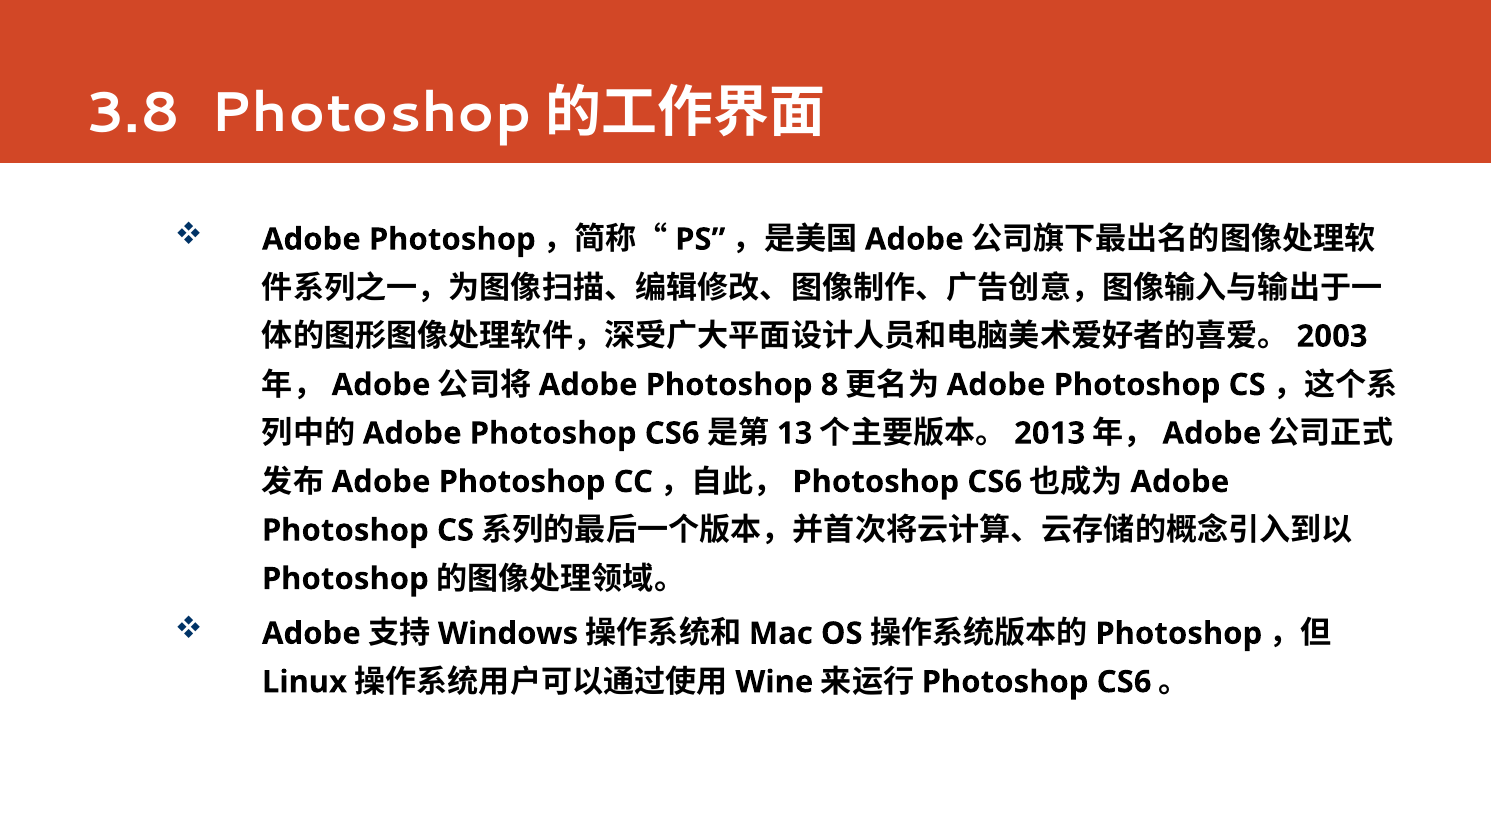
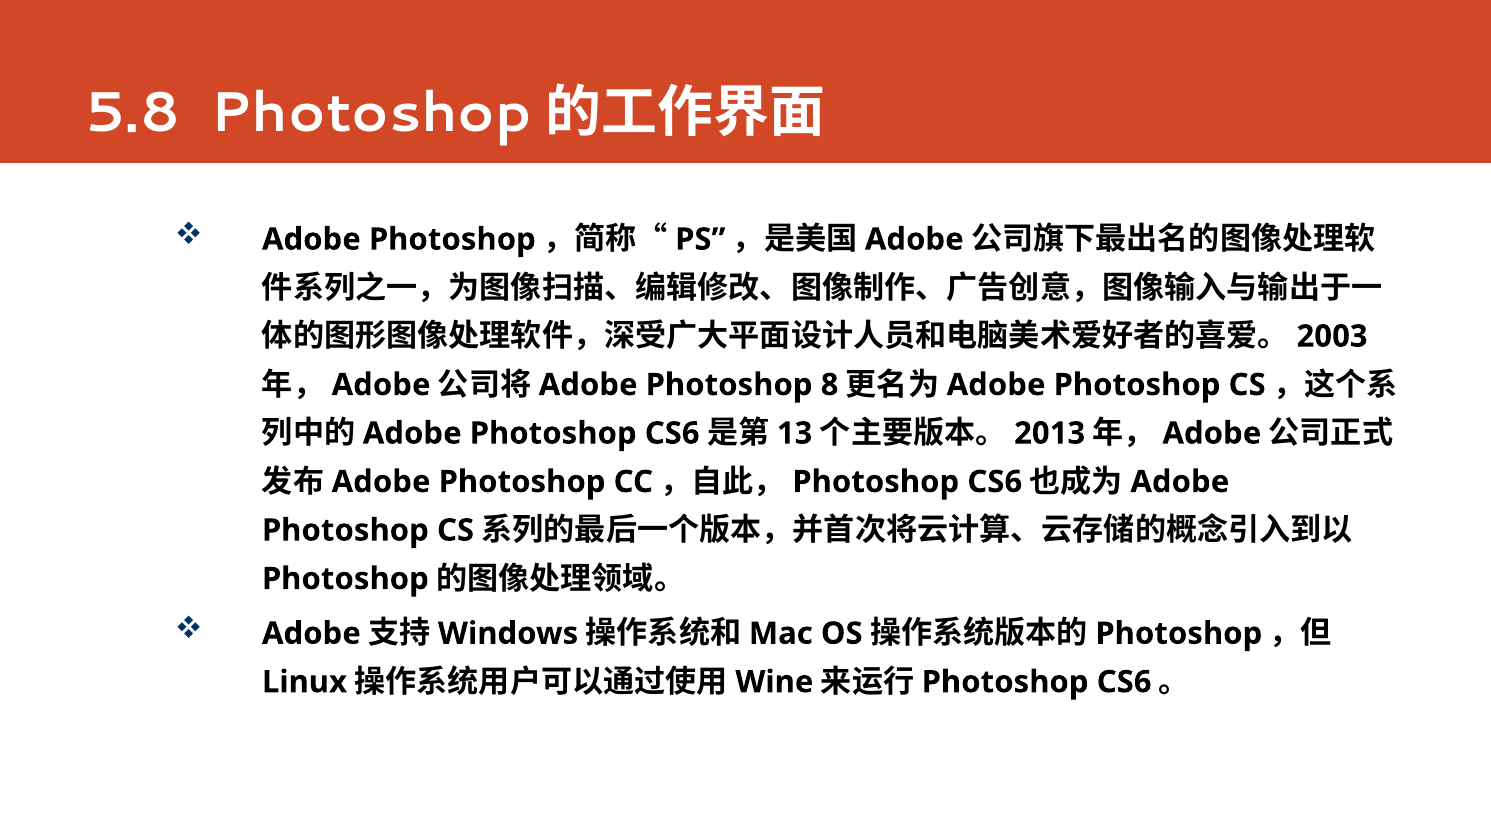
3.8: 3.8 -> 5.8
